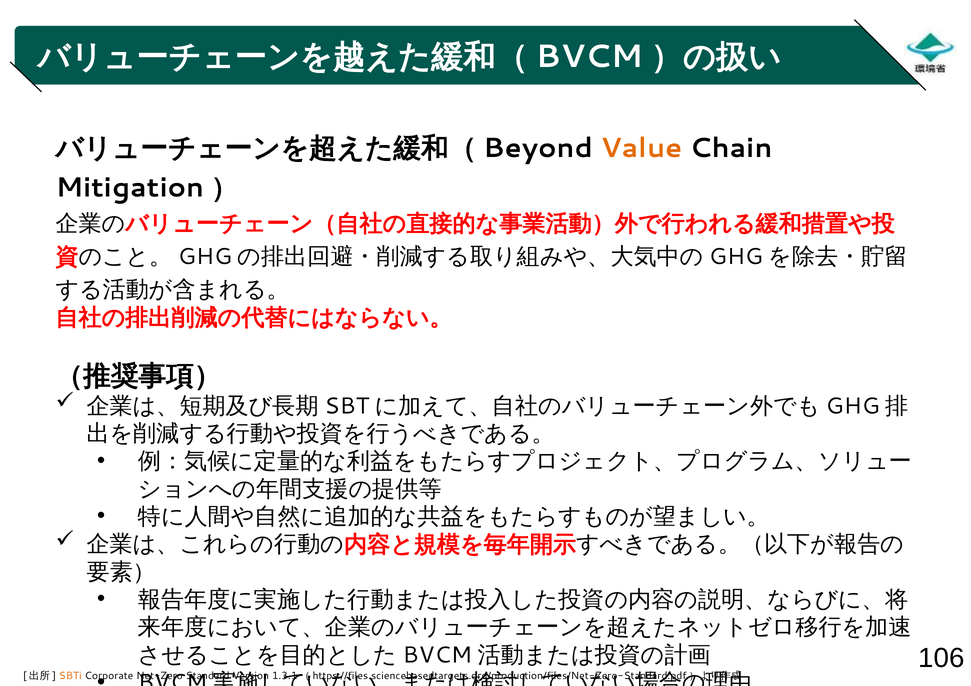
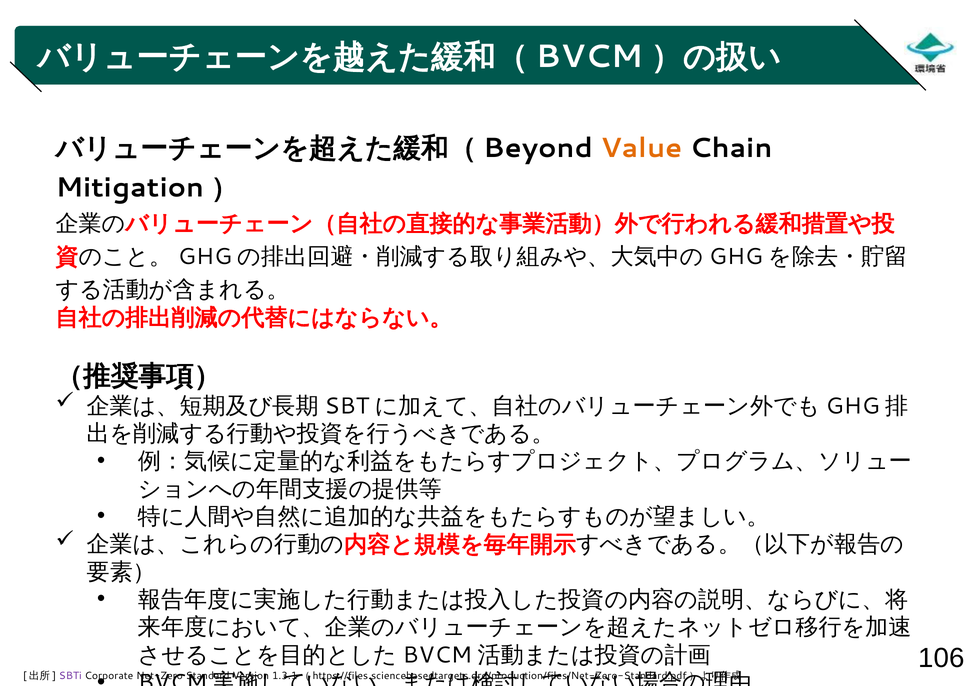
SBTi colour: orange -> purple
